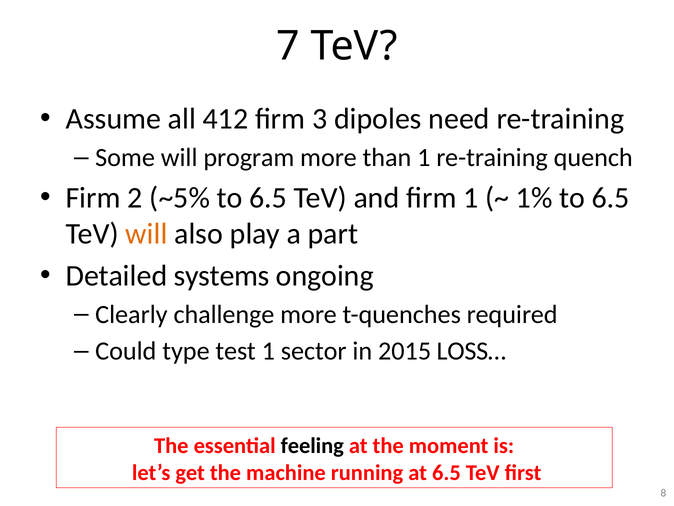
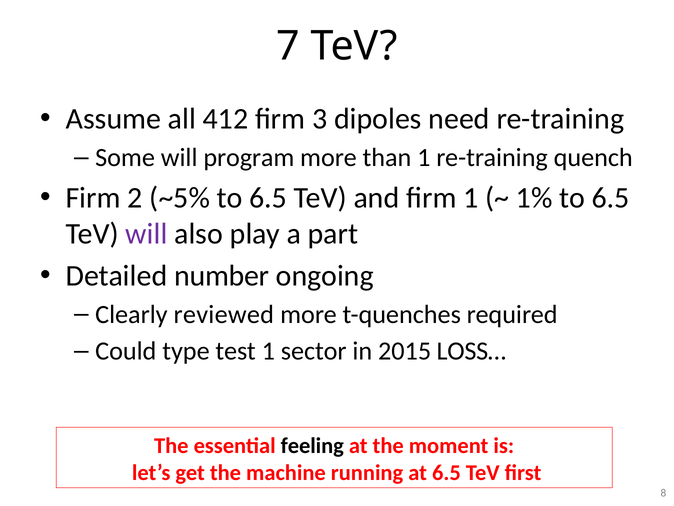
will at (146, 234) colour: orange -> purple
systems: systems -> number
challenge: challenge -> reviewed
